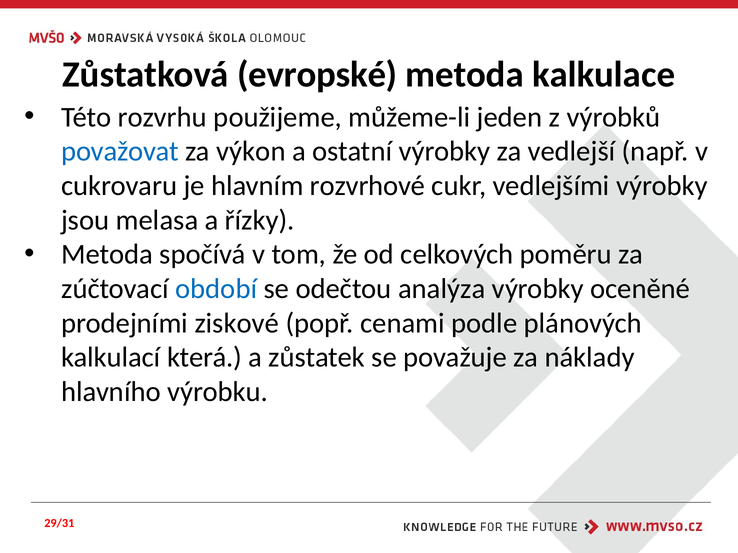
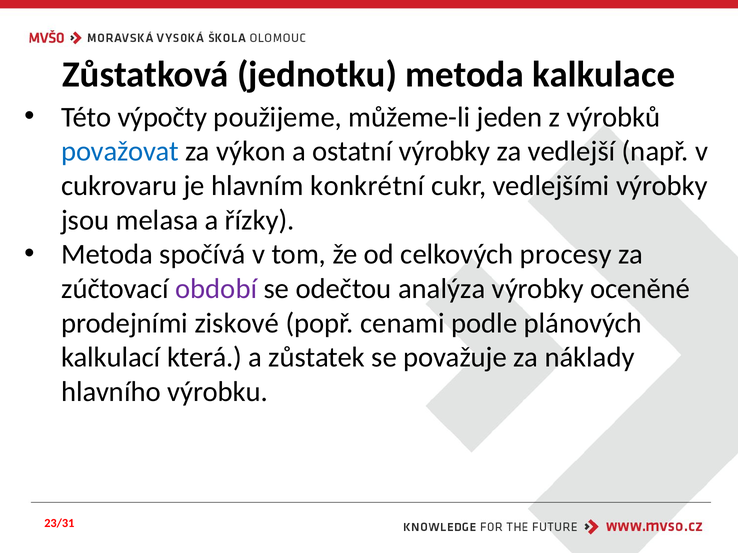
evropské: evropské -> jednotku
rozvrhu: rozvrhu -> výpočty
rozvrhové: rozvrhové -> konkrétní
poměru: poměru -> procesy
období colour: blue -> purple
29/31: 29/31 -> 23/31
